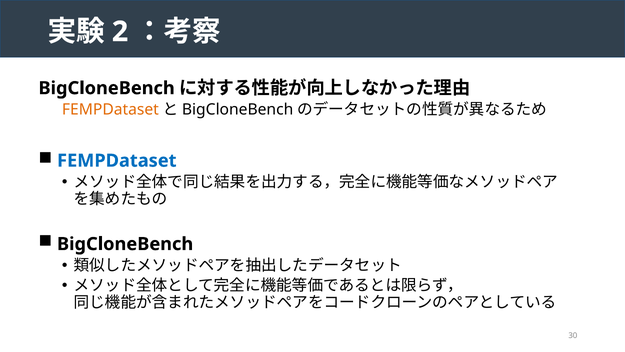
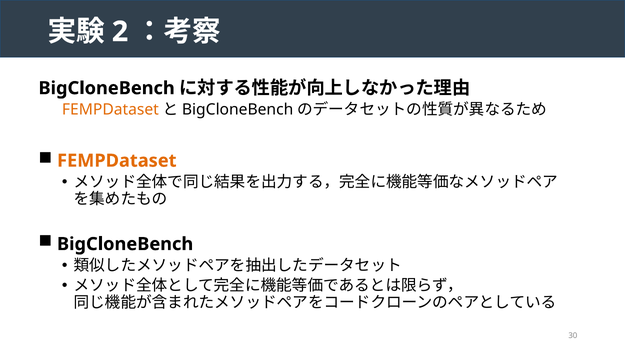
FEMPDataset at (117, 161) colour: blue -> orange
